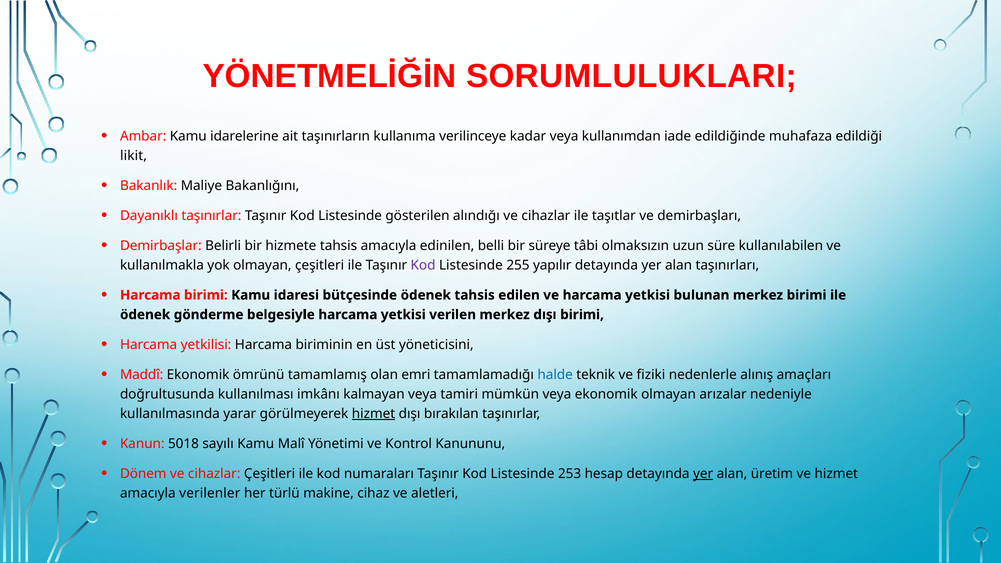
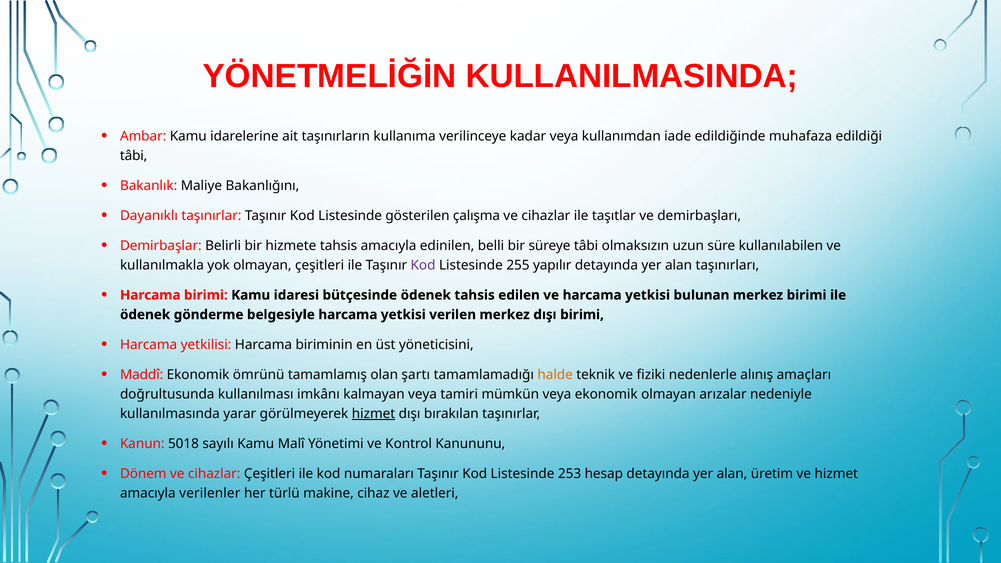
SORUMLULUKLARI: SORUMLULUKLARI -> KULLANILMASINDA
likit at (134, 156): likit -> tâbi
alındığı: alındığı -> çalışma
emri: emri -> şartı
halde colour: blue -> orange
yer at (703, 474) underline: present -> none
